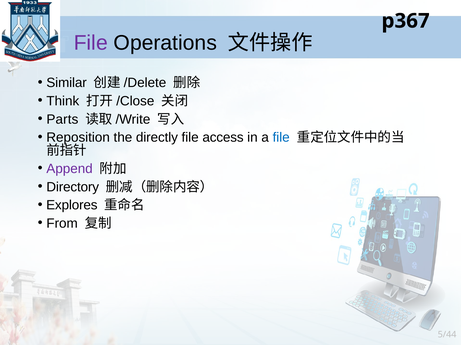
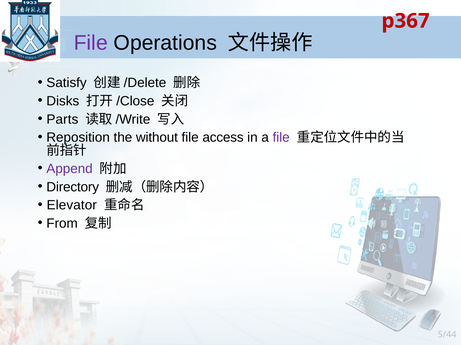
p367 colour: black -> red
Similar: Similar -> Satisfy
Think: Think -> Disks
directly: directly -> without
file at (281, 138) colour: blue -> purple
Explores: Explores -> Elevator
